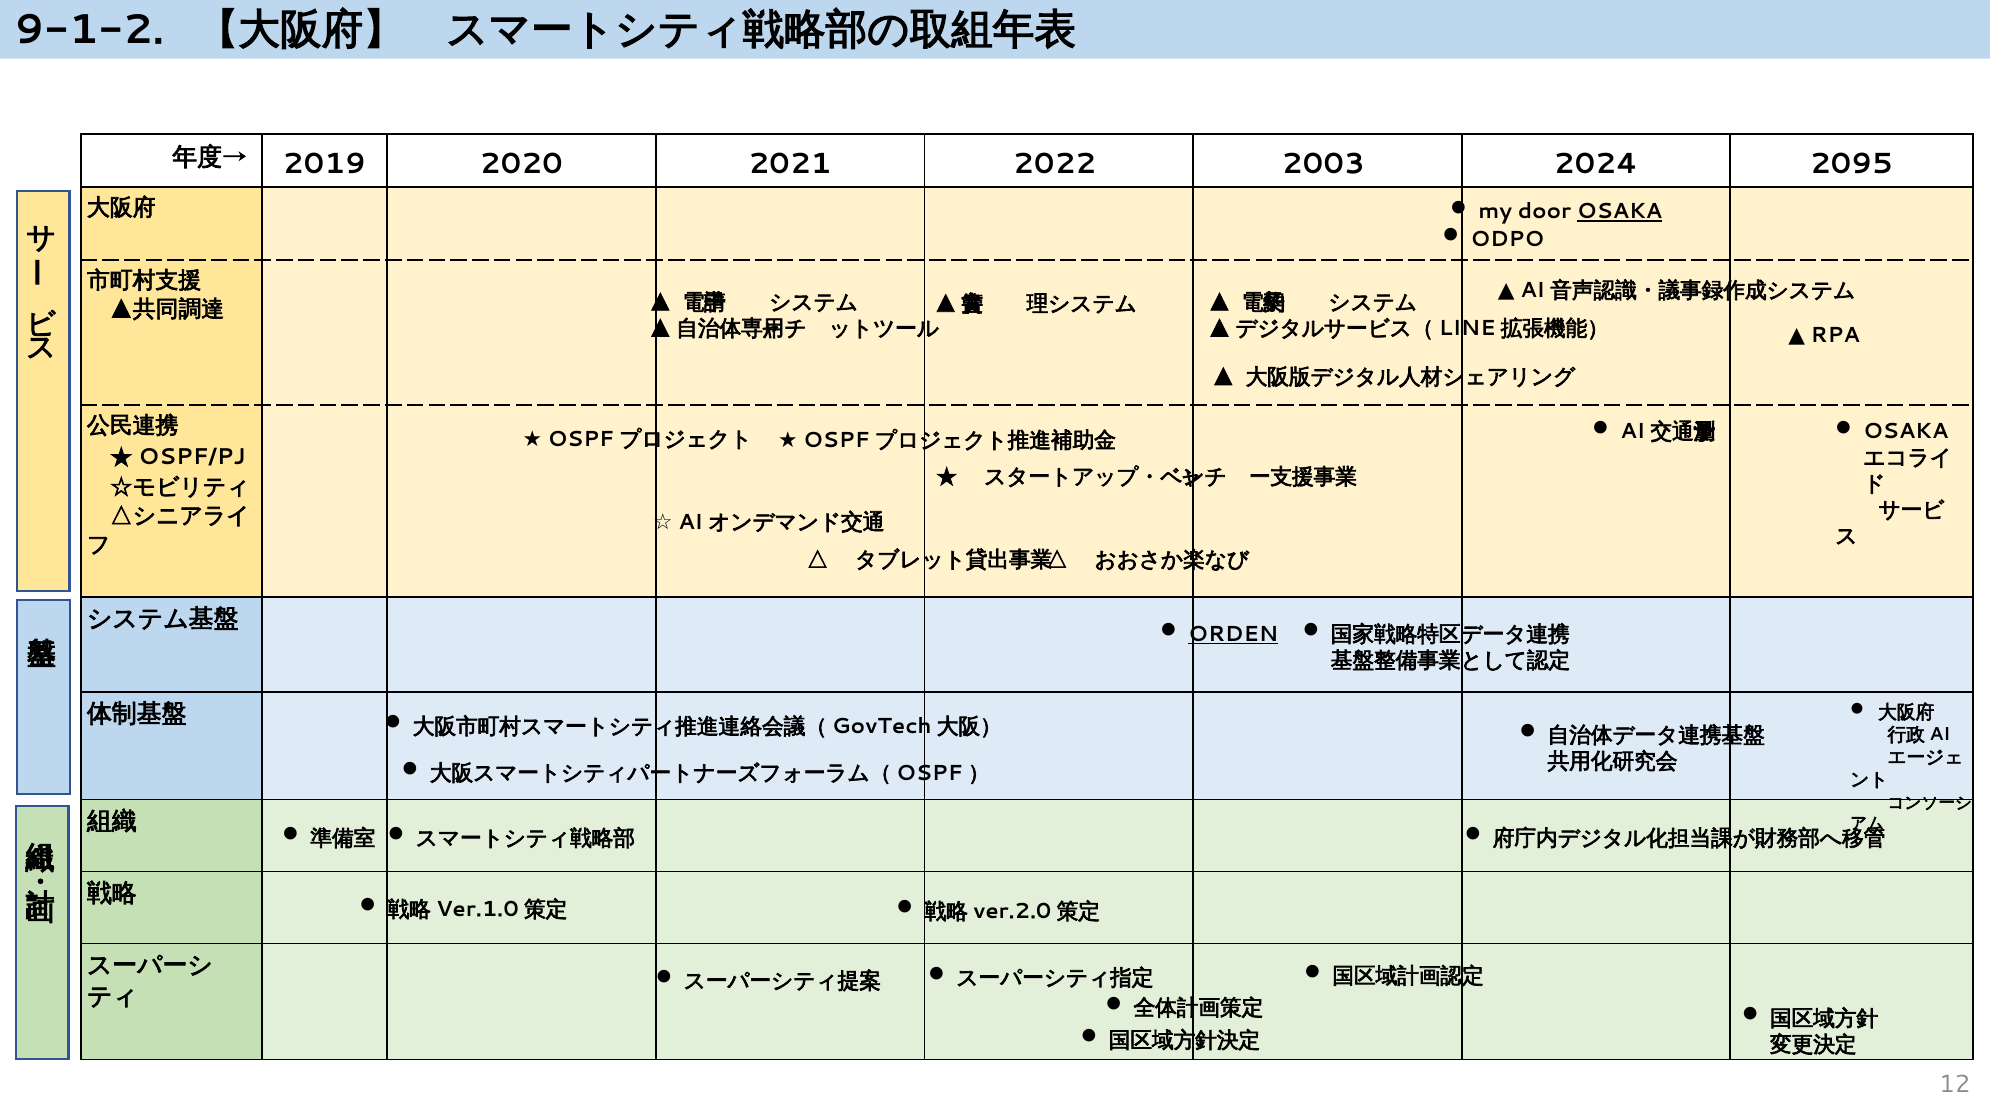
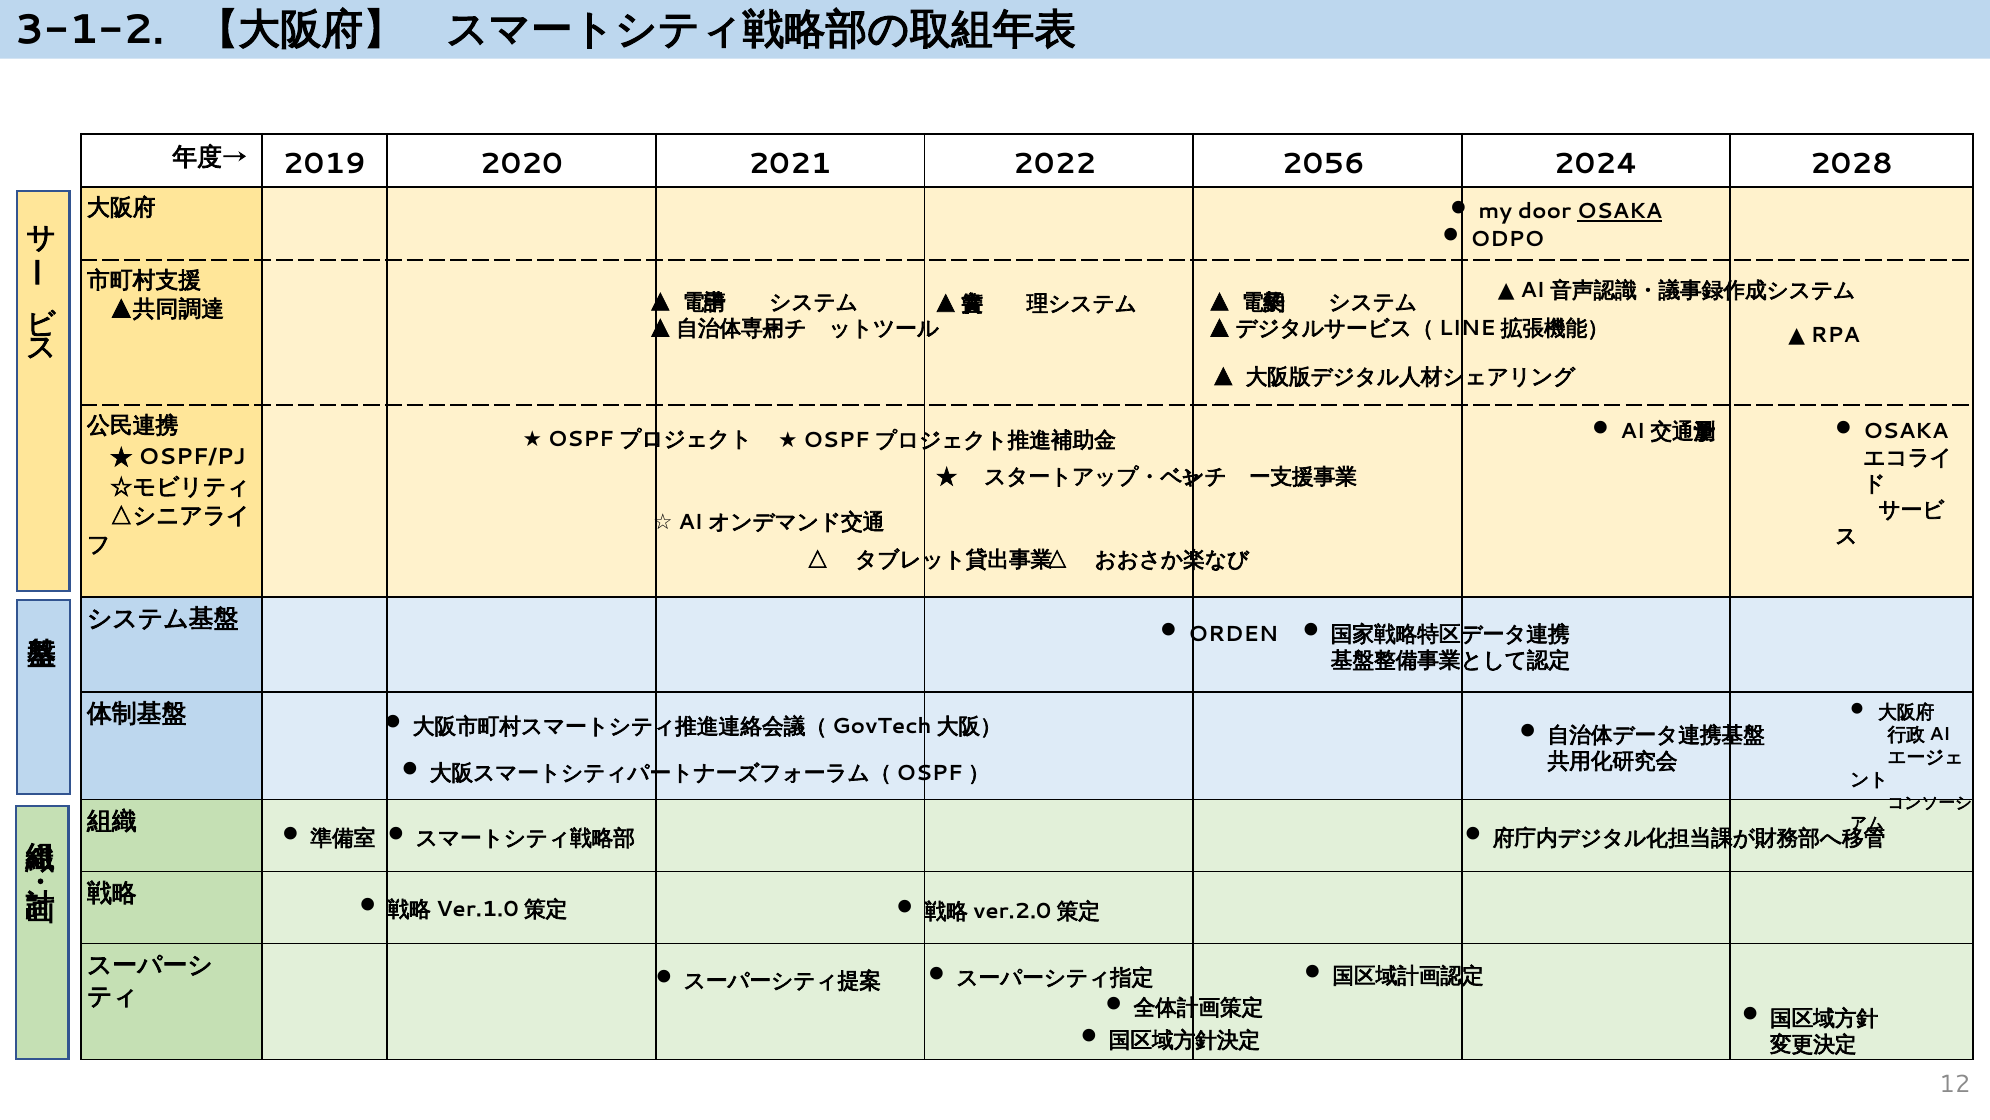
9-1-2: 9-1-2 -> 3-1-2
2003: 2003 -> 2056
2095: 2095 -> 2028
ORDEN underline: present -> none
